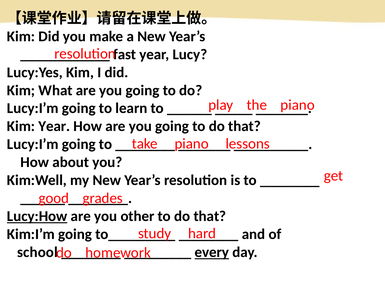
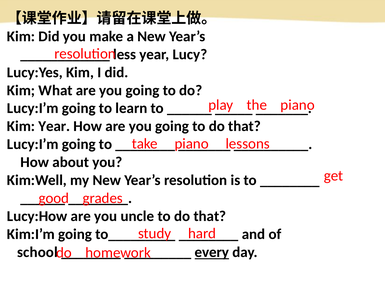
fast: fast -> less
Lucy:How underline: present -> none
other: other -> uncle
